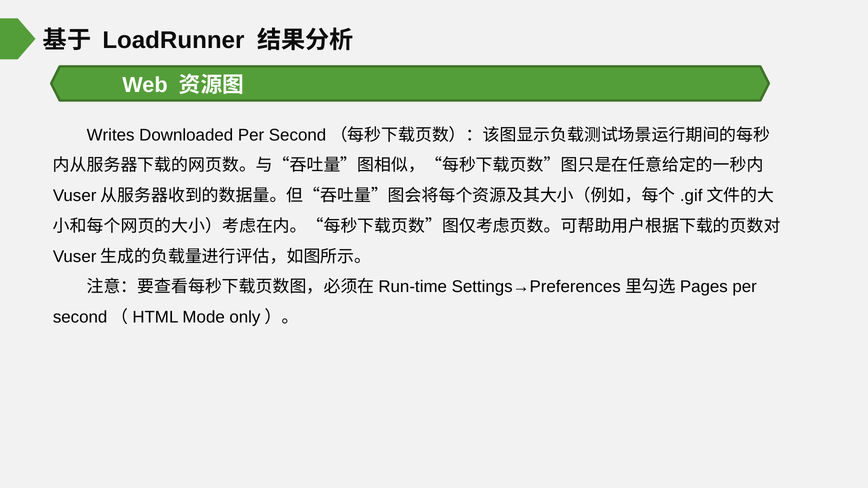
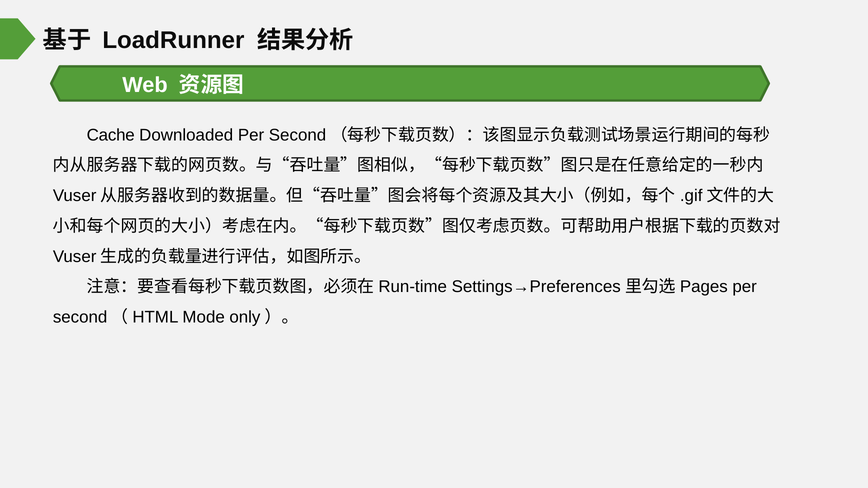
Writes: Writes -> Cache
